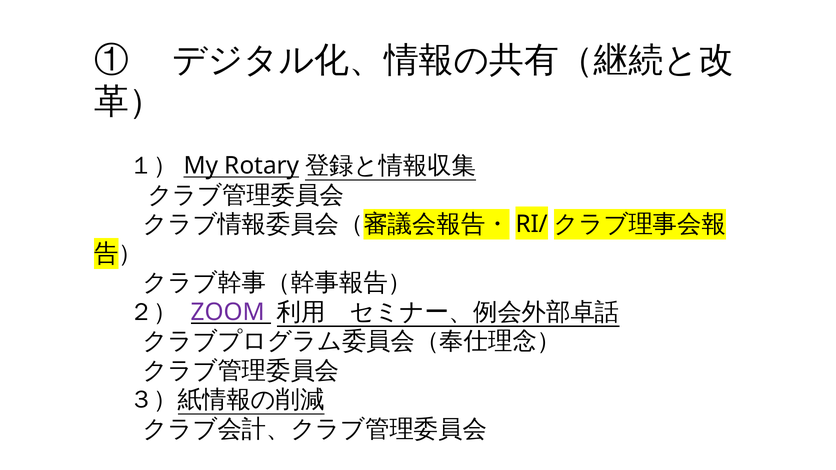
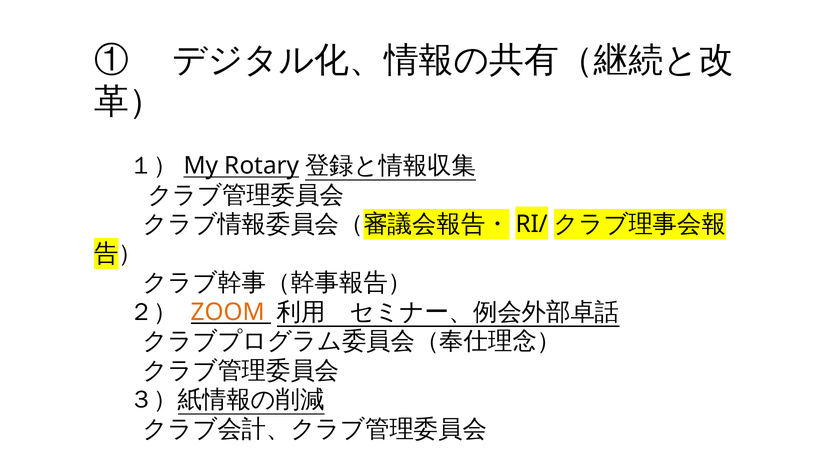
ZOOM colour: purple -> orange
